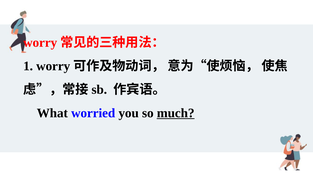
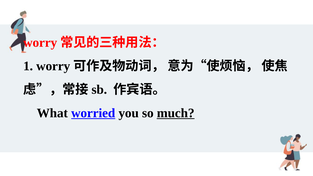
worried underline: none -> present
